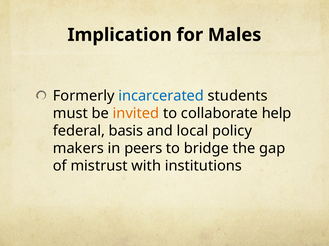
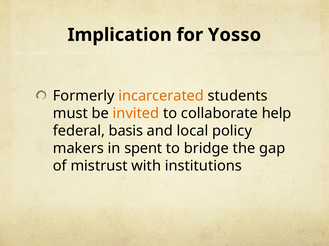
Males: Males -> Yosso
incarcerated colour: blue -> orange
peers: peers -> spent
